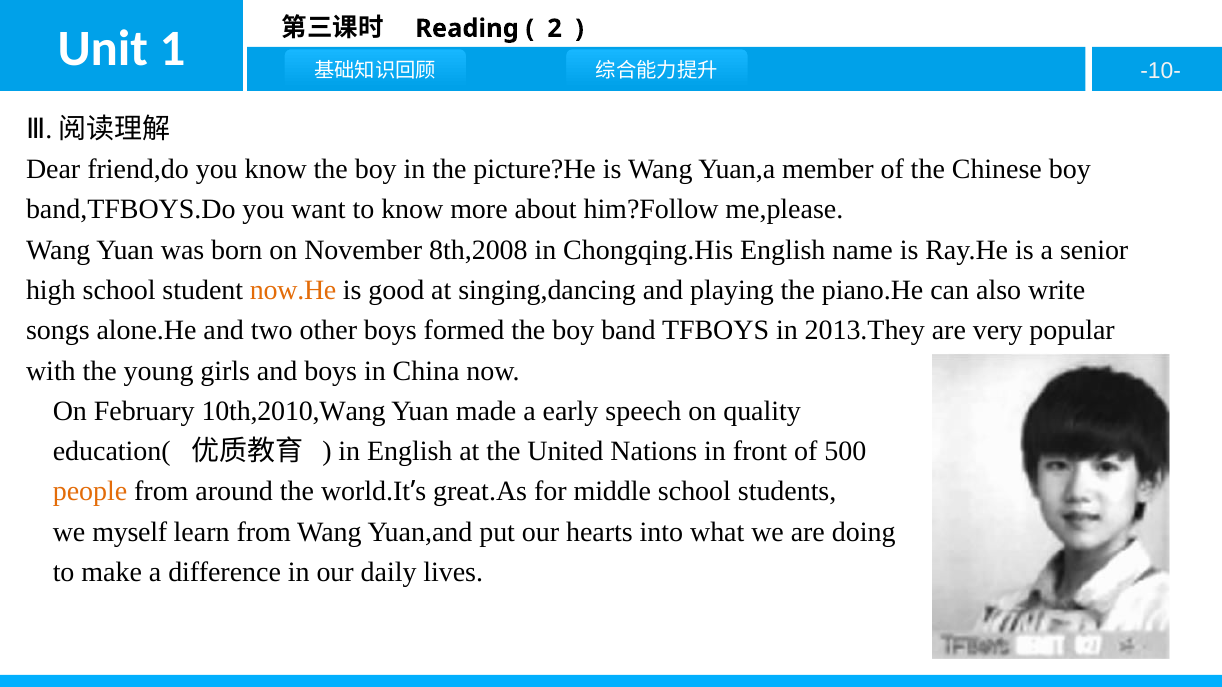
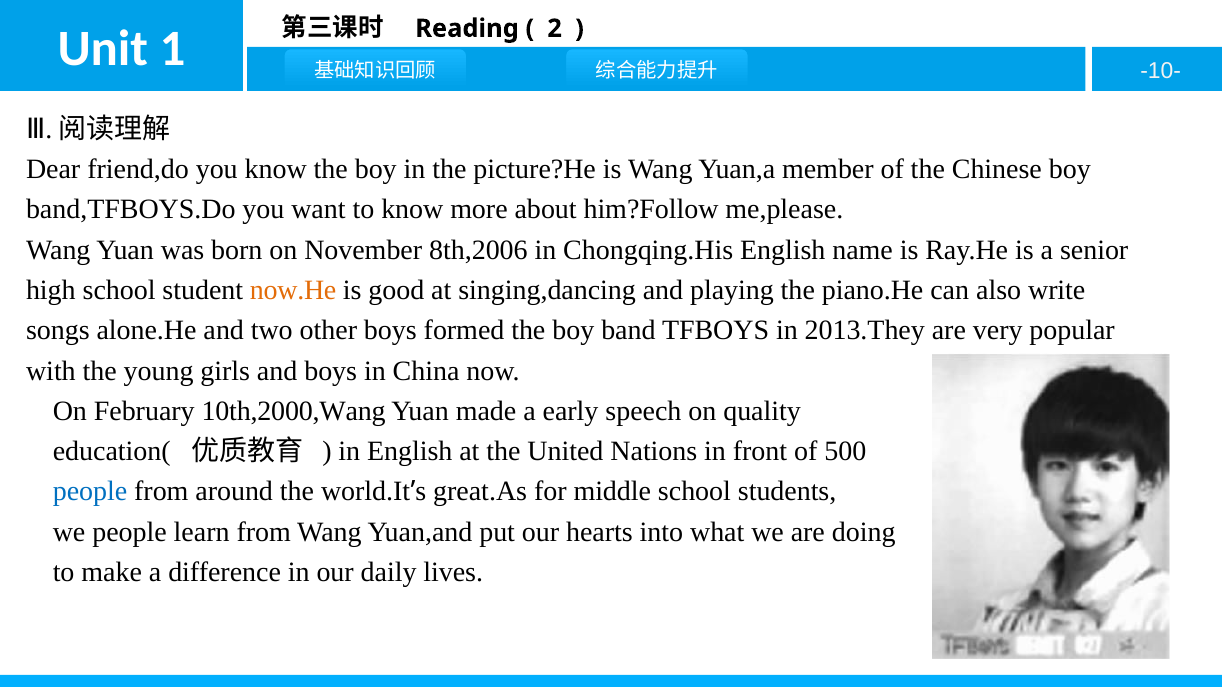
8th,2008: 8th,2008 -> 8th,2006
10th,2010,Wang: 10th,2010,Wang -> 10th,2000,Wang
people at (90, 492) colour: orange -> blue
we myself: myself -> people
